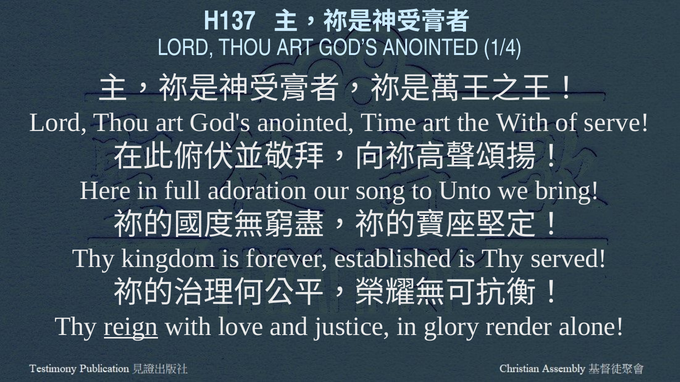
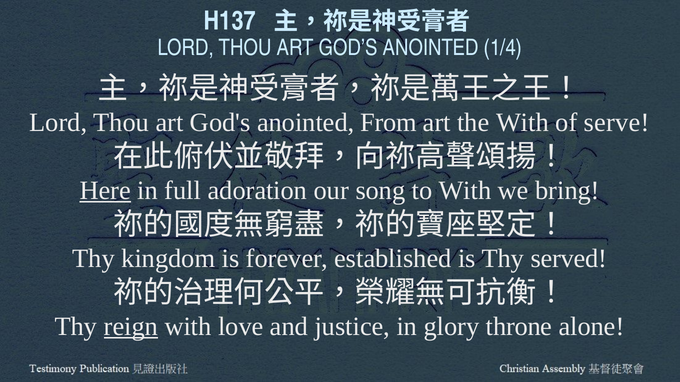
Time: Time -> From
Here underline: none -> present
to Unto: Unto -> With
render: render -> throne
